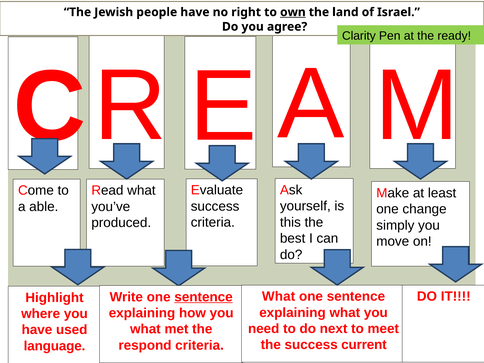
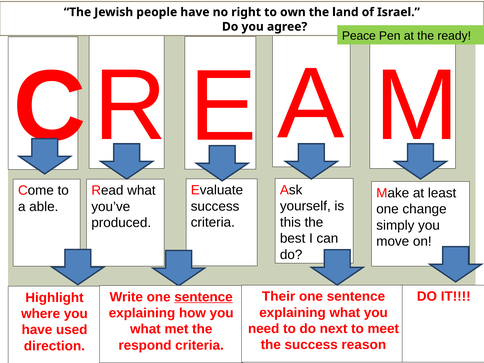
own underline: present -> none
Clarity: Clarity -> Peace
What at (279, 296): What -> Their
current: current -> reason
language: language -> direction
